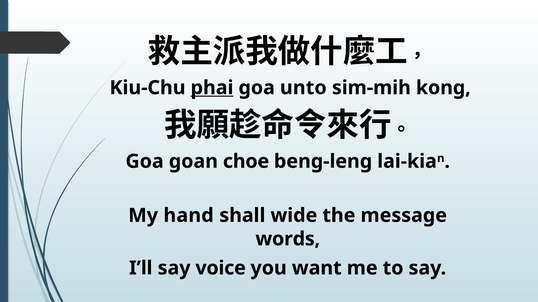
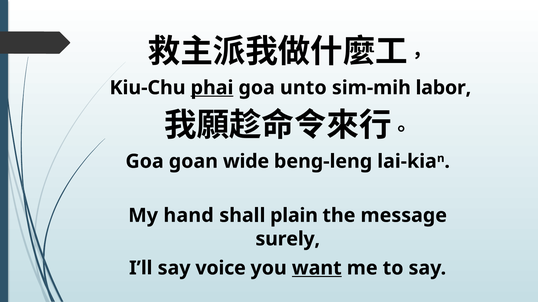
kong: kong -> labor
choe: choe -> wide
wide: wide -> plain
words: words -> surely
want underline: none -> present
